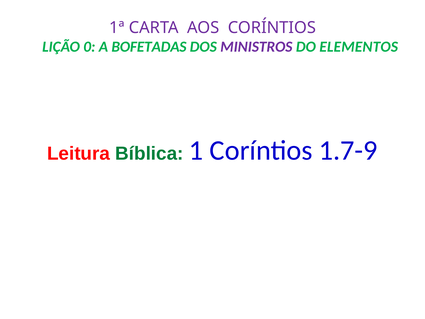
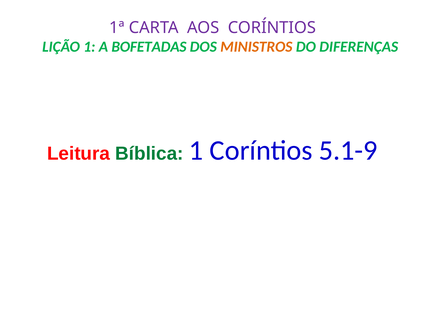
LIÇÃO 0: 0 -> 1
MINISTROS colour: purple -> orange
ELEMENTOS: ELEMENTOS -> DIFERENÇAS
1.7-9: 1.7-9 -> 5.1-9
